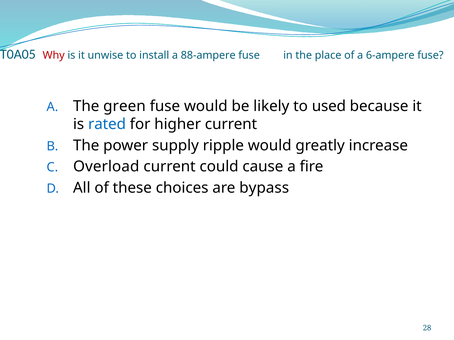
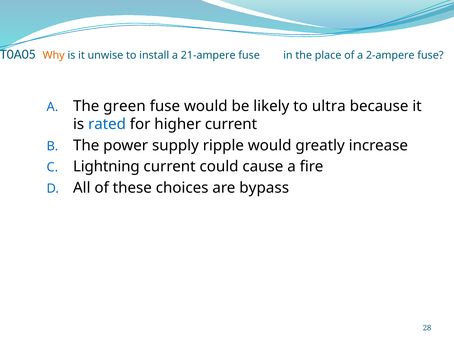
Why colour: red -> orange
88-ampere: 88-ampere -> 21-ampere
6-ampere: 6-ampere -> 2-ampere
used: used -> ultra
Overload: Overload -> Lightning
